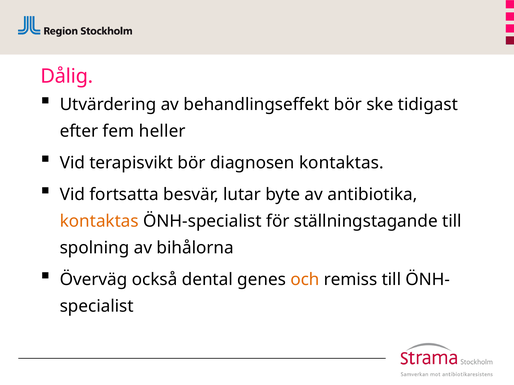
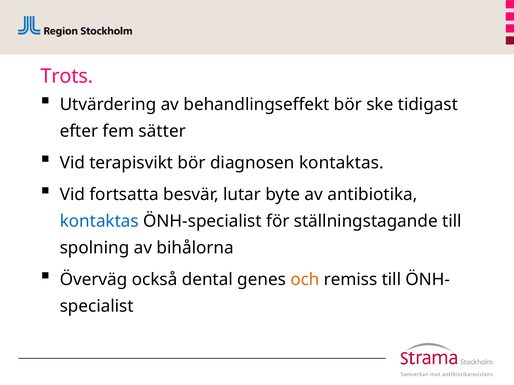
Dålig: Dålig -> Trots
heller: heller -> sätter
kontaktas at (99, 221) colour: orange -> blue
